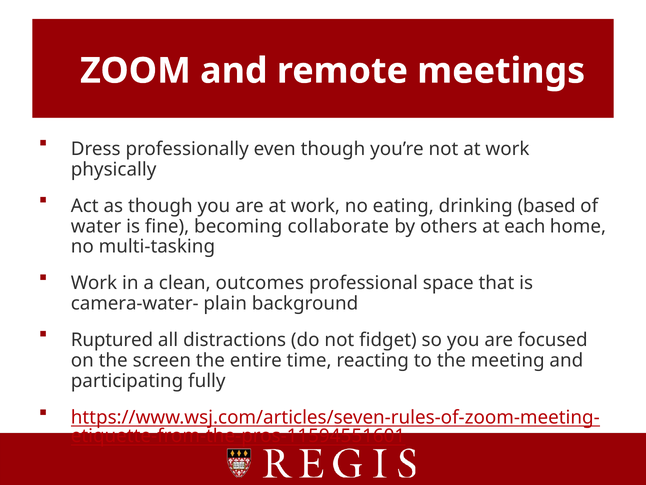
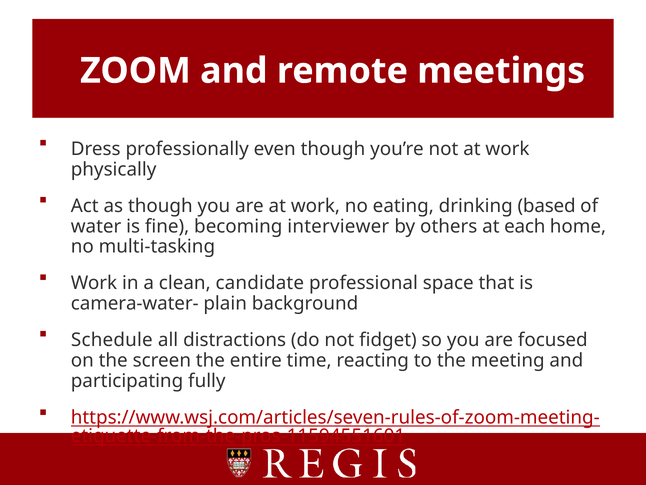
collaborate: collaborate -> interviewer
outcomes: outcomes -> candidate
Ruptured: Ruptured -> Schedule
